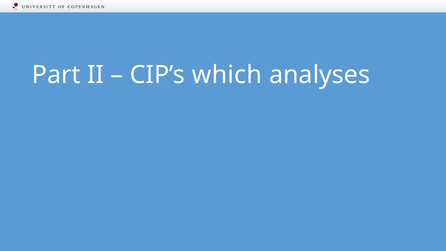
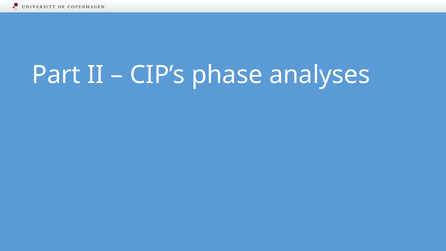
which: which -> phase
